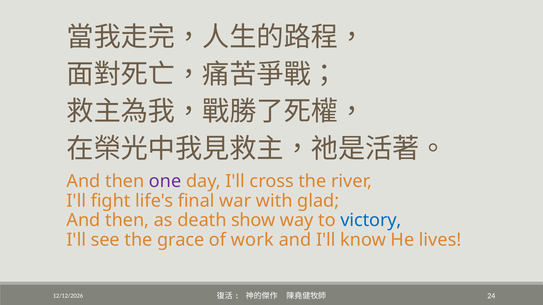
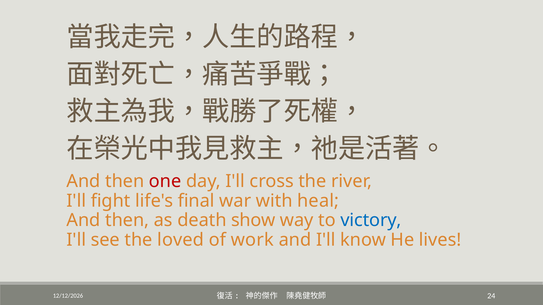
one colour: purple -> red
glad: glad -> heal
grace: grace -> loved
